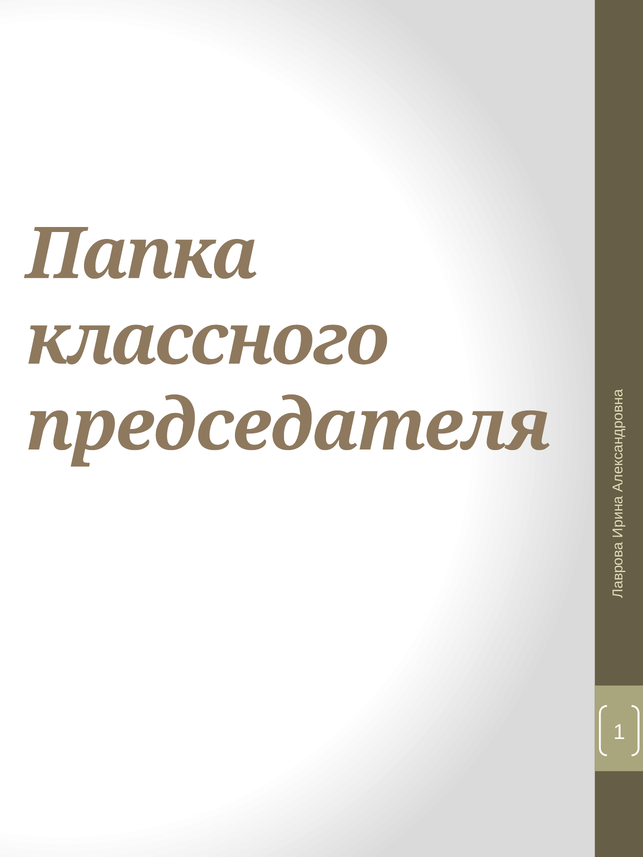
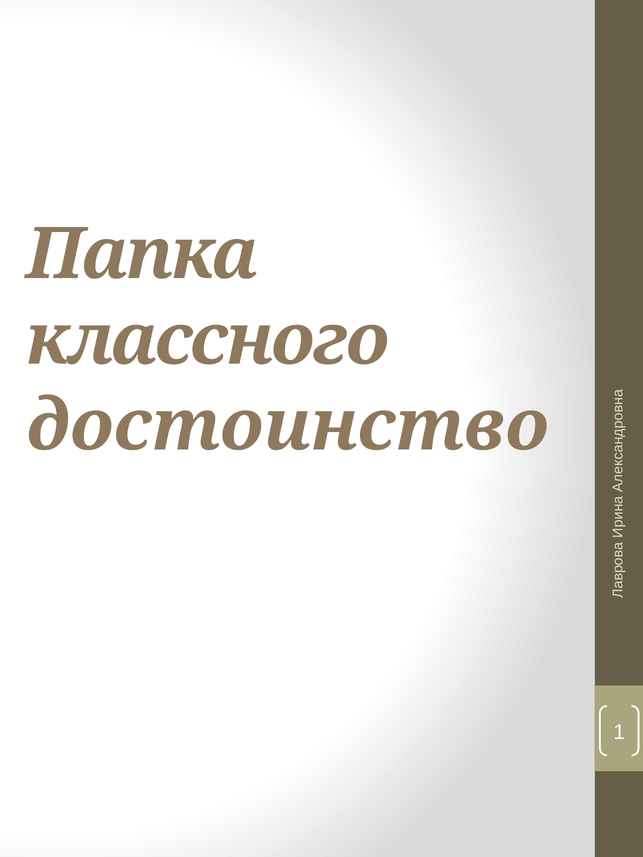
председателя: председателя -> достоинство
